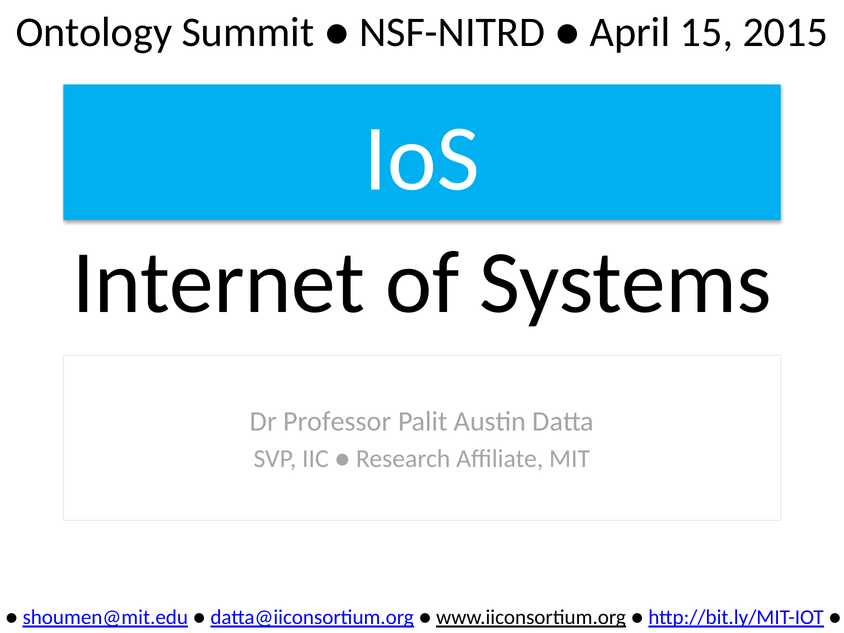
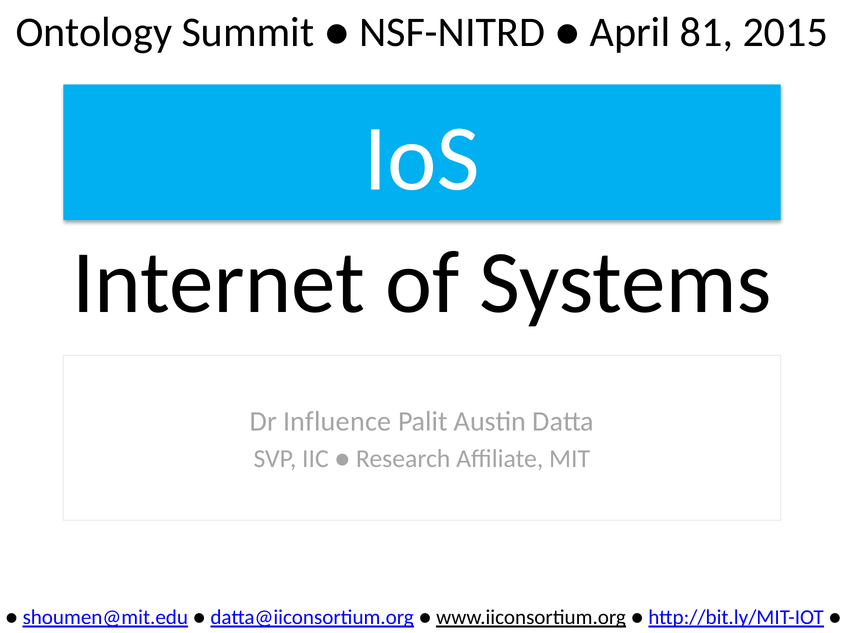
15: 15 -> 81
Professor: Professor -> Influence
